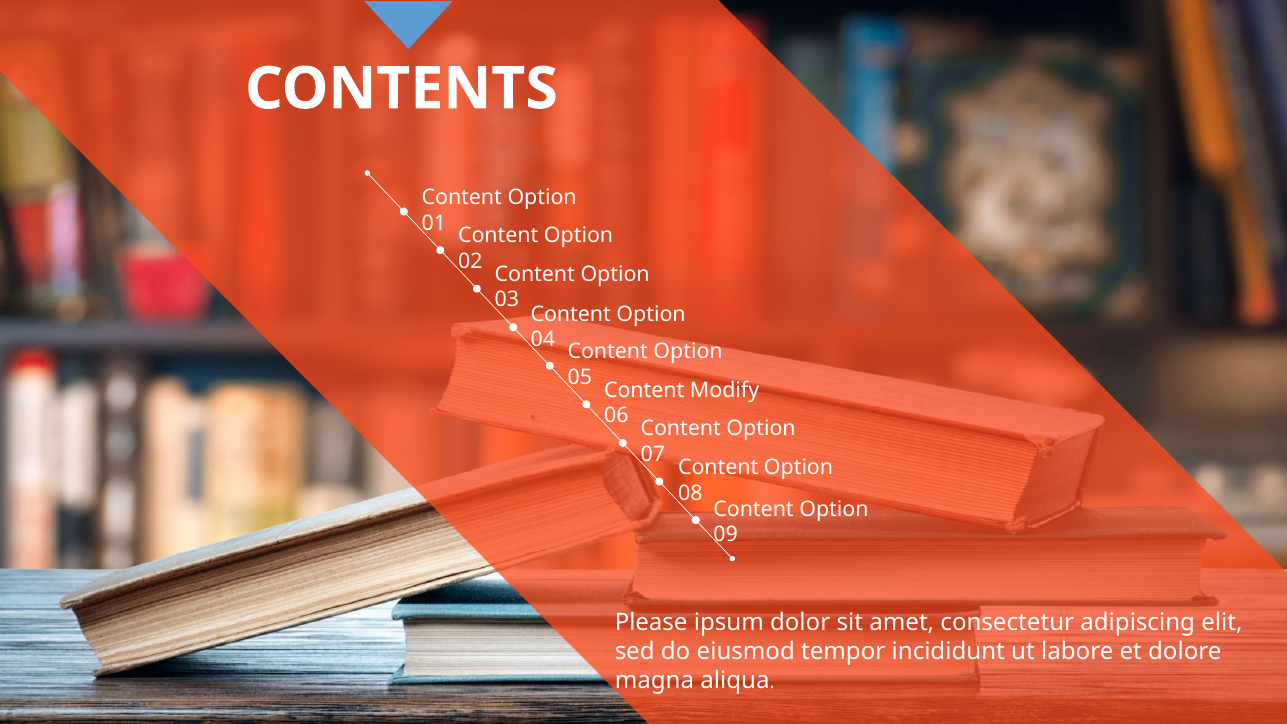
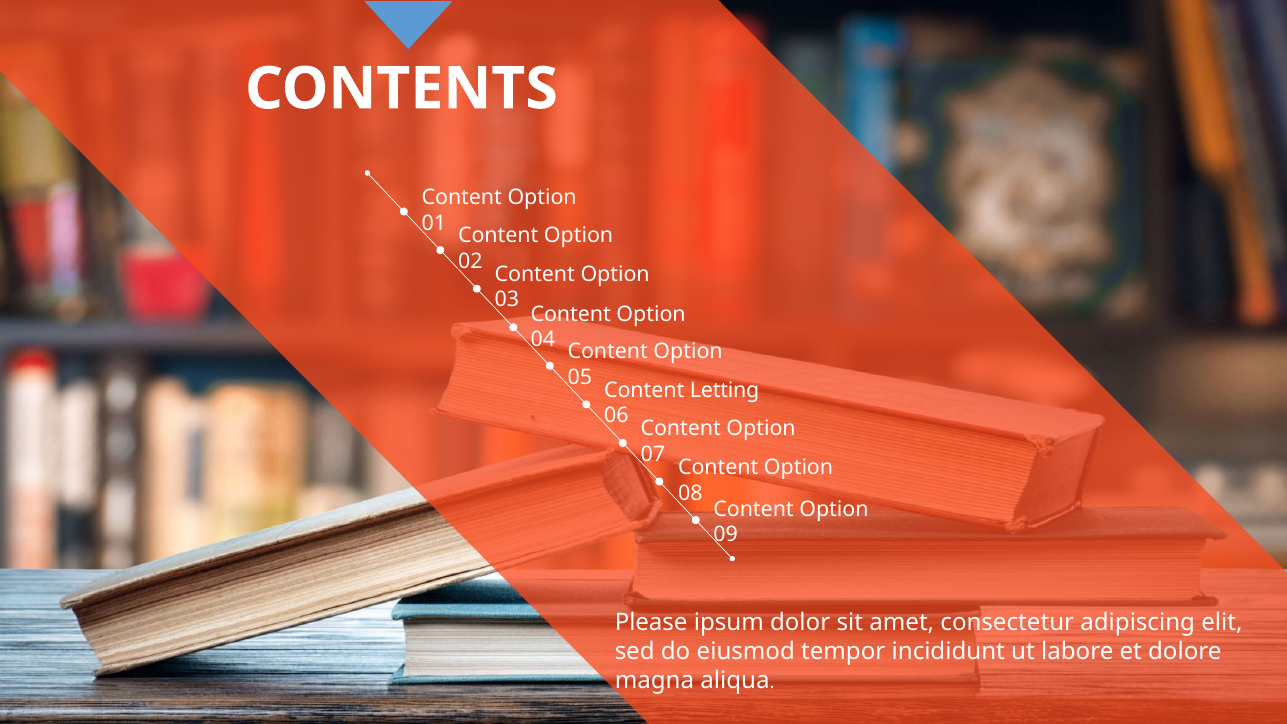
Modify: Modify -> Letting
